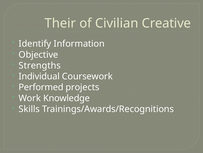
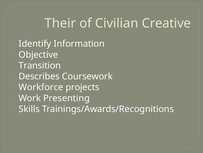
Strengths: Strengths -> Transition
Individual: Individual -> Describes
Performed: Performed -> Workforce
Knowledge: Knowledge -> Presenting
